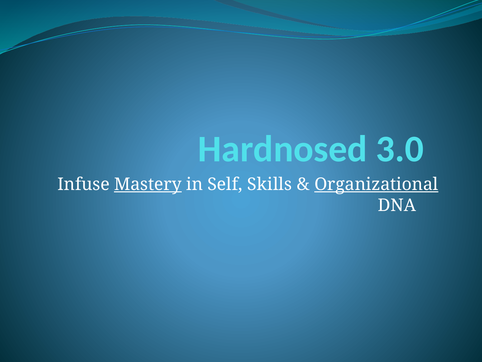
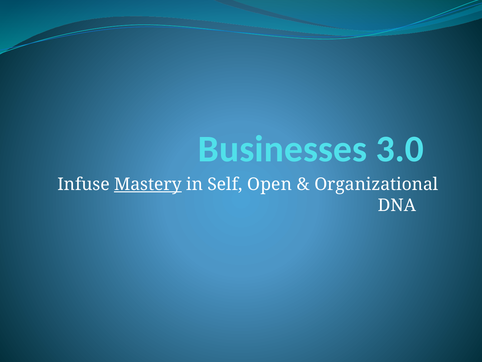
Hardnosed: Hardnosed -> Businesses
Skills: Skills -> Open
Organizational underline: present -> none
